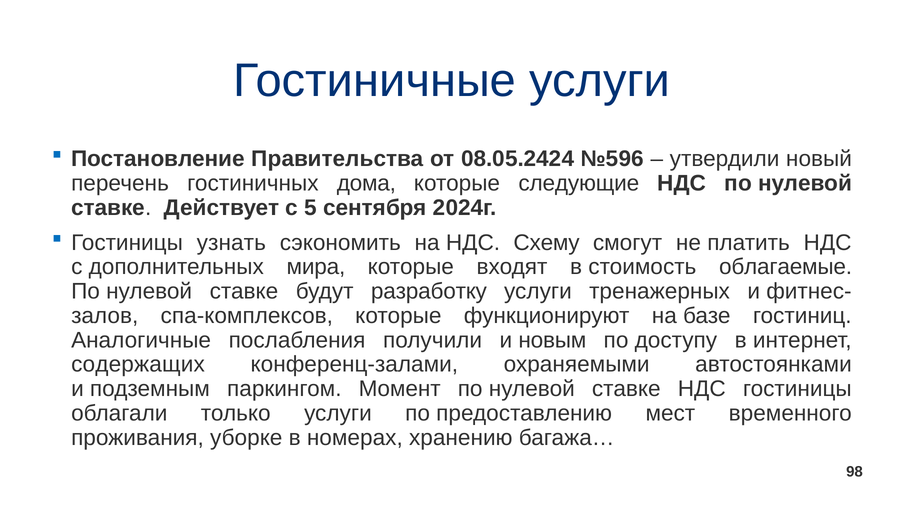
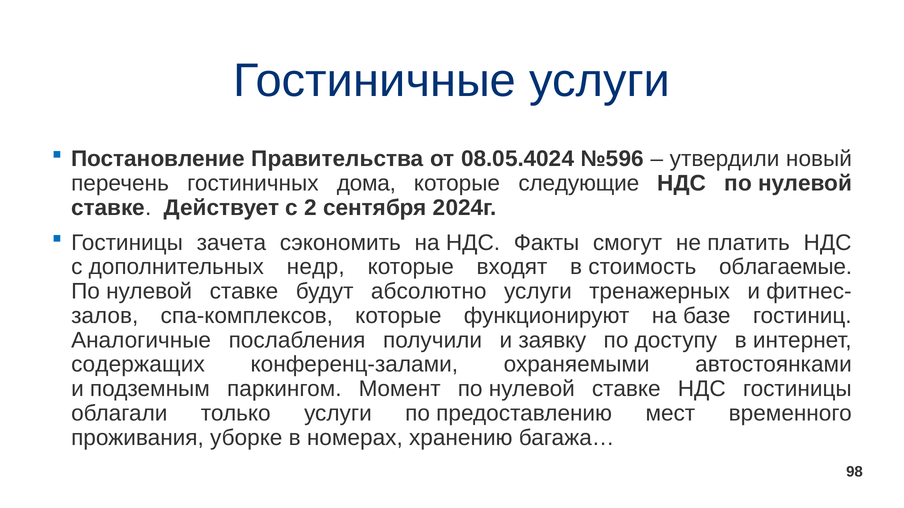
08.05.2424: 08.05.2424 -> 08.05.4024
5: 5 -> 2
узнать: узнать -> зачета
Схему: Схему -> Факты
мира: мира -> недр
разработку: разработку -> абсолютно
новым: новым -> заявку
